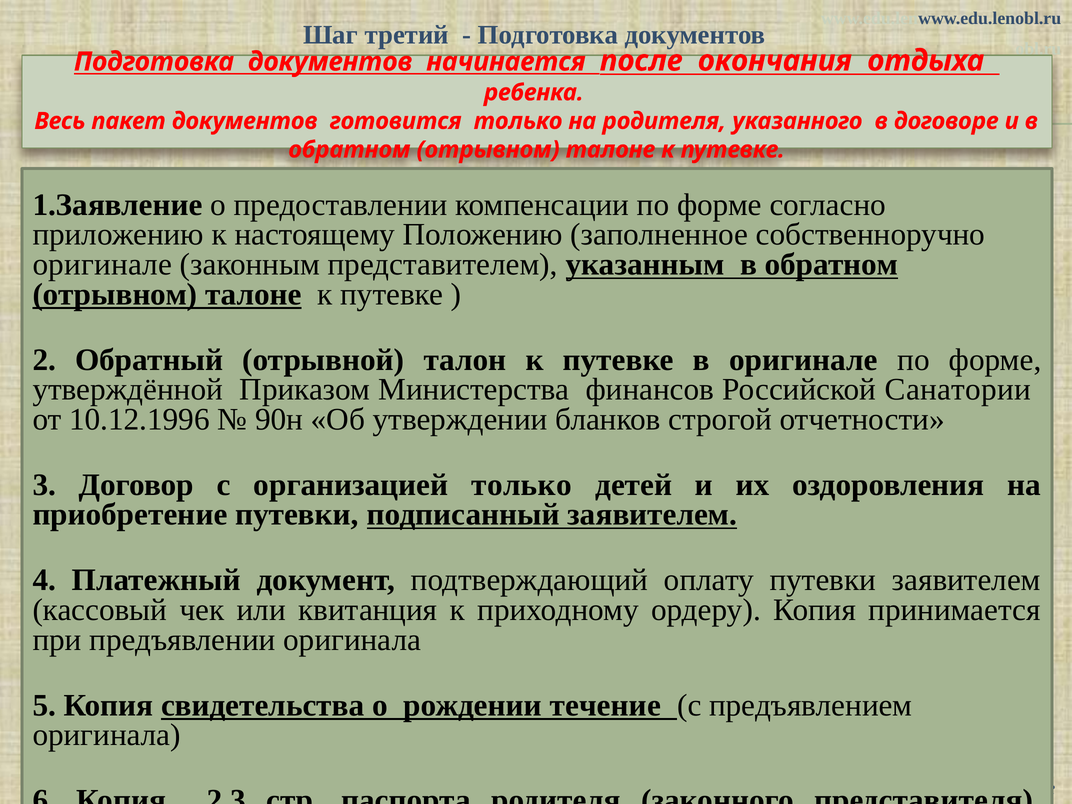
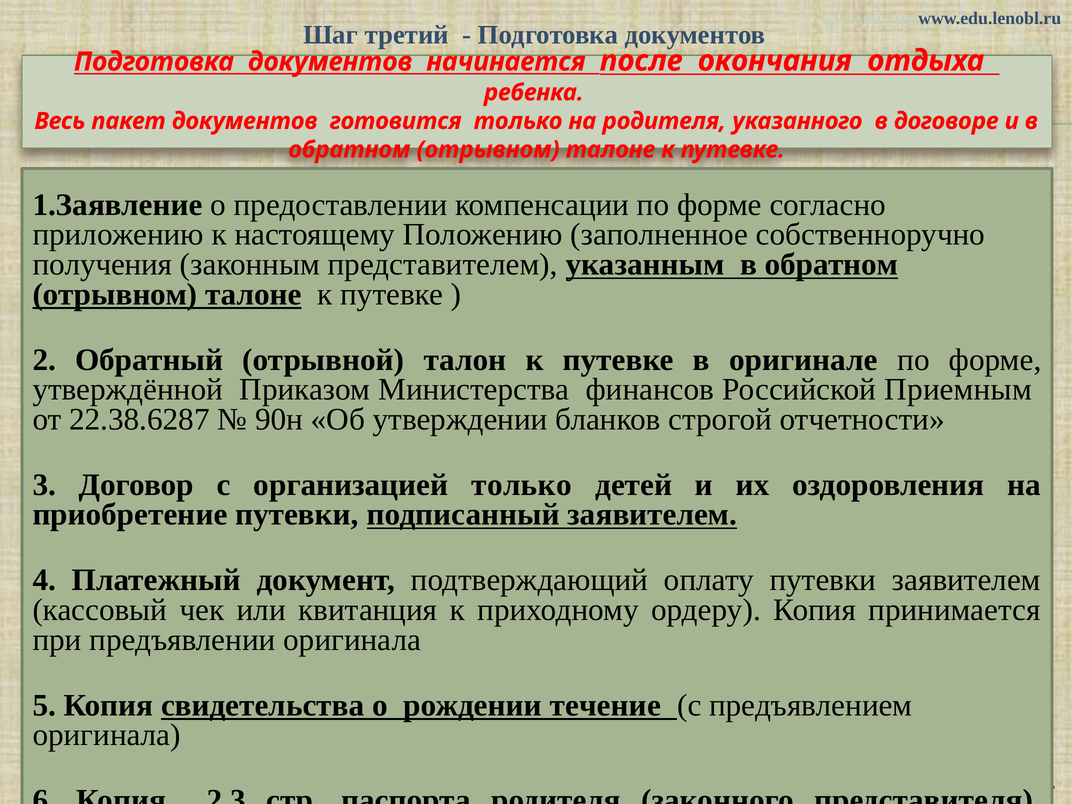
оригинале at (102, 264): оригинале -> получения
Санатории: Санатории -> Приемным
10.12.1996: 10.12.1996 -> 22.38.6287
